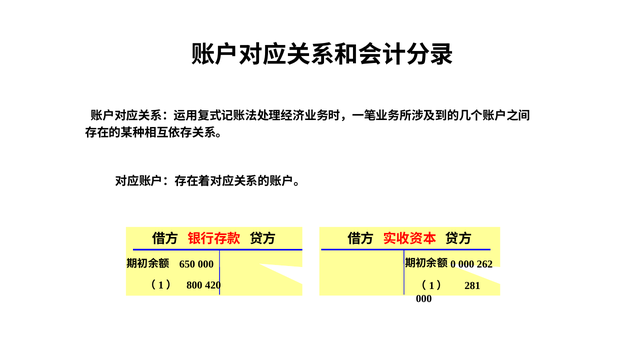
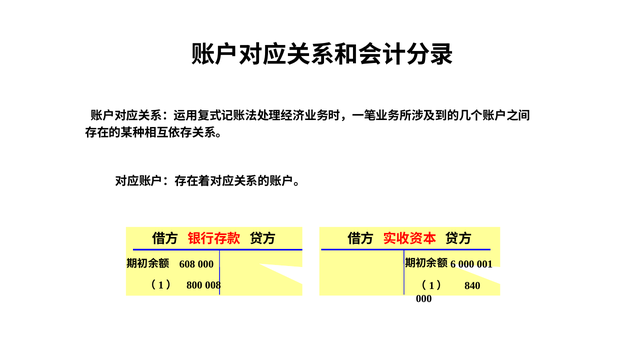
0: 0 -> 6
262: 262 -> 001
650: 650 -> 608
420: 420 -> 008
281: 281 -> 840
